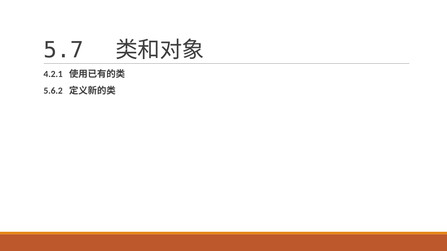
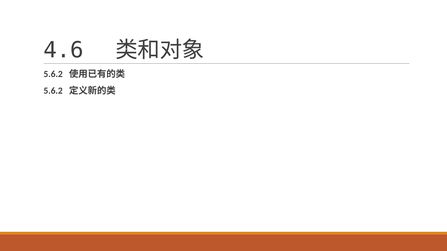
5.7: 5.7 -> 4.6
4.2.1 at (53, 74): 4.2.1 -> 5.6.2
